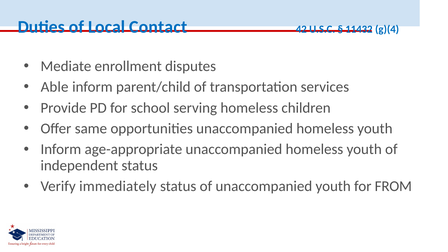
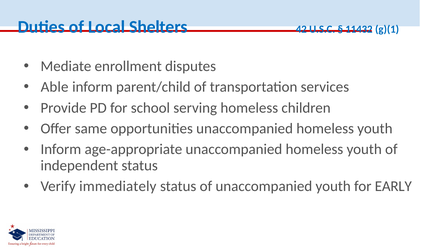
Contact: Contact -> Shelters
g)(4: g)(4 -> g)(1
FROM: FROM -> EARLY
